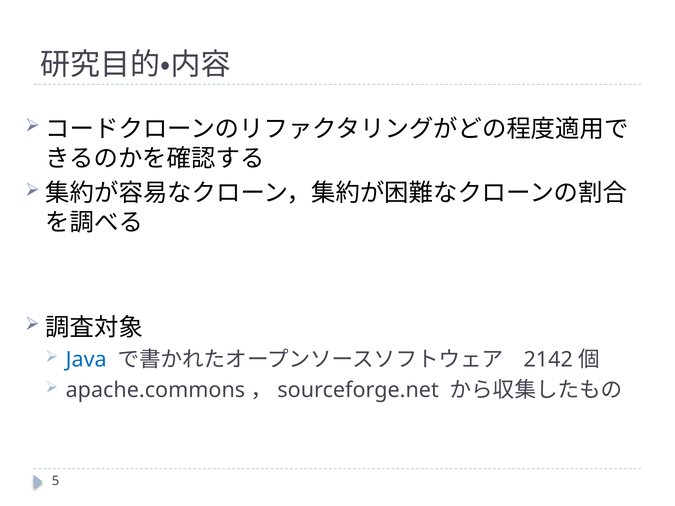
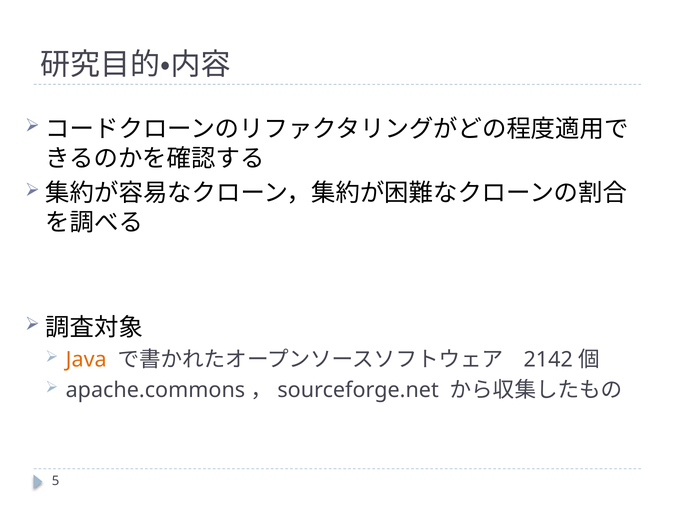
Java colour: blue -> orange
